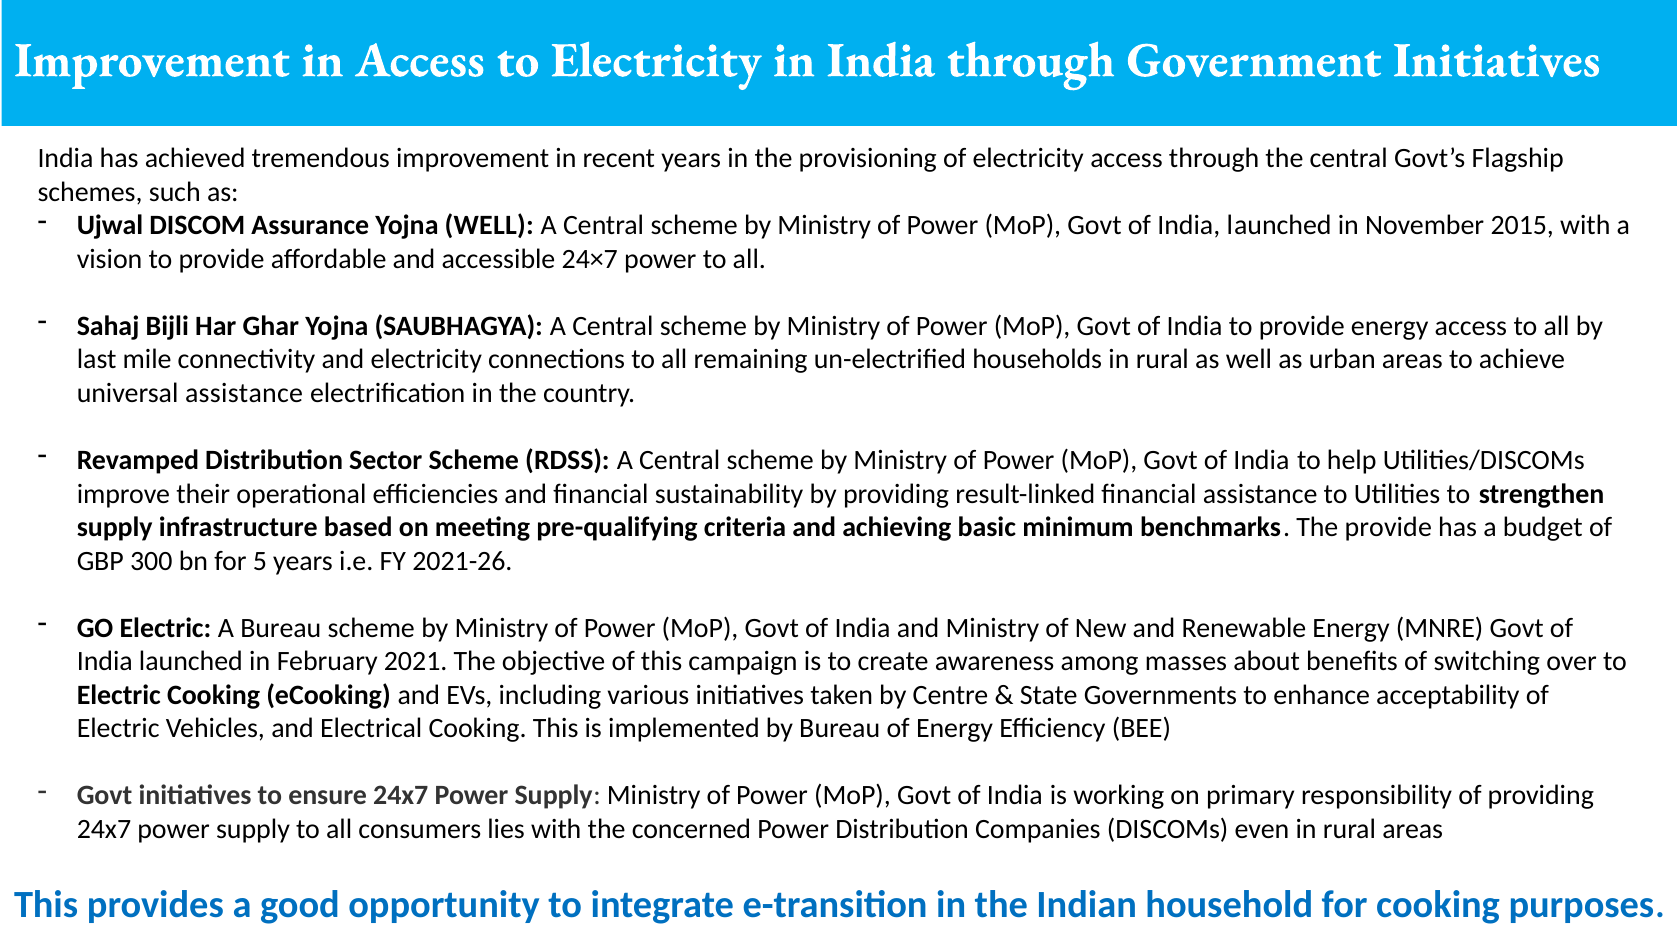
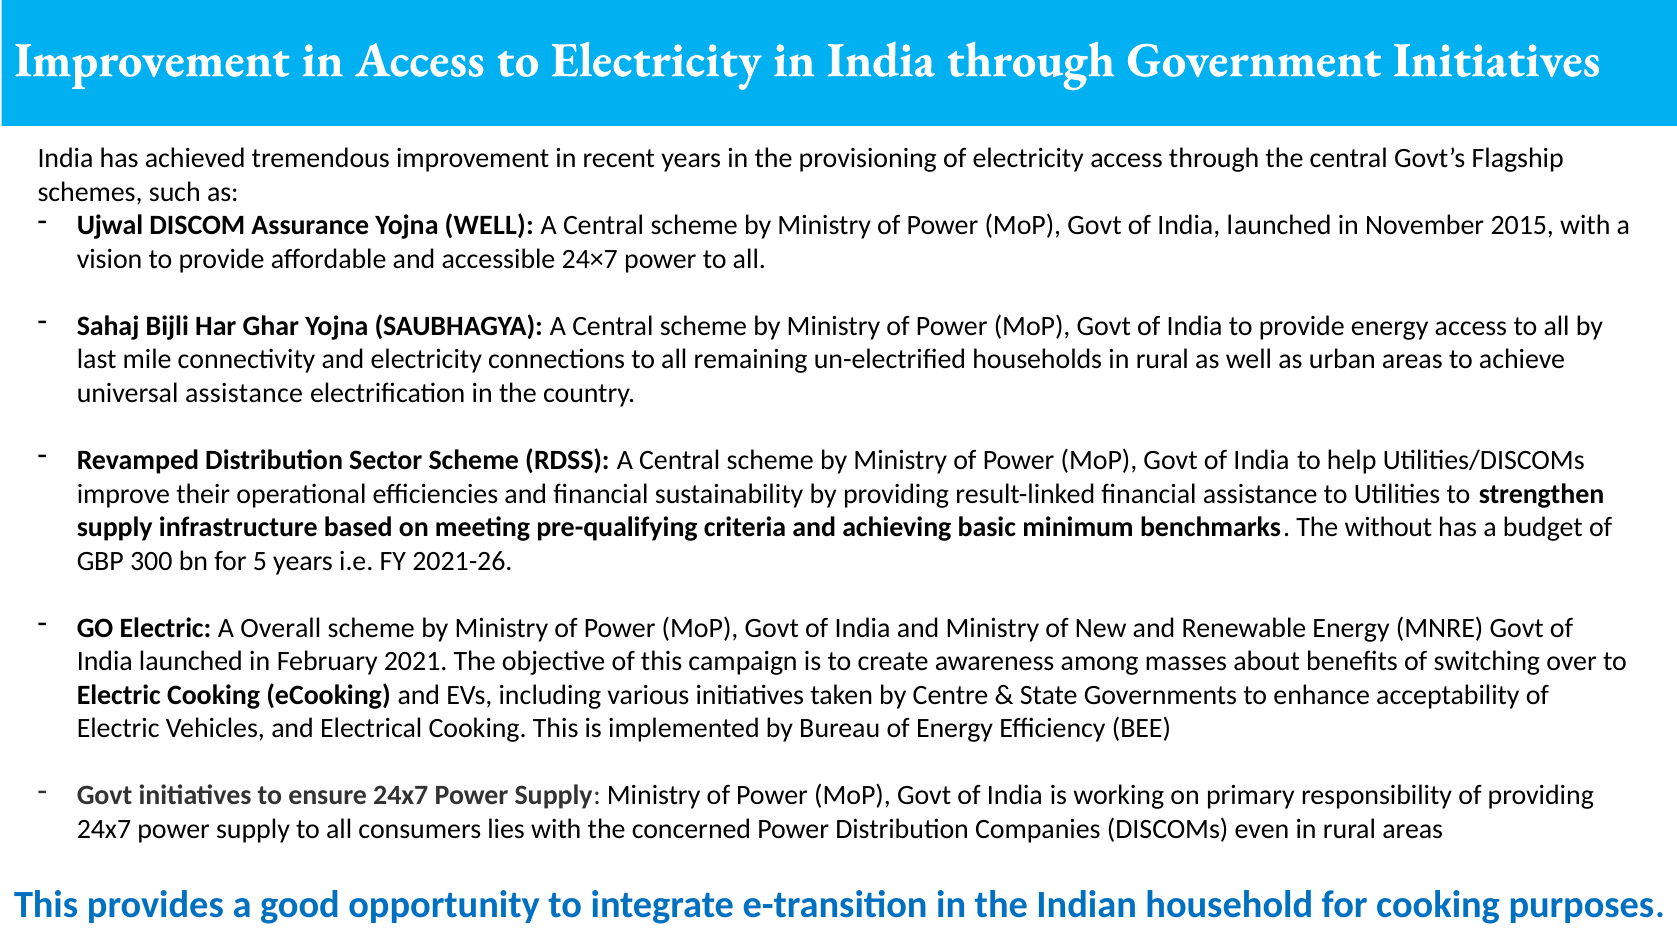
The provide: provide -> without
A Bureau: Bureau -> Overall
